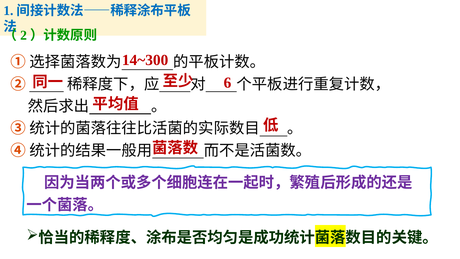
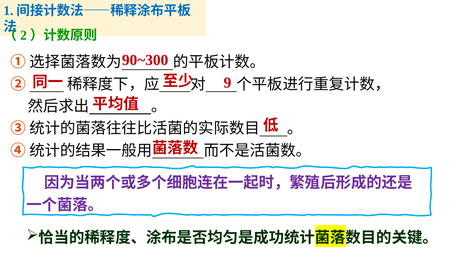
14~300: 14~300 -> 90~300
6: 6 -> 9
